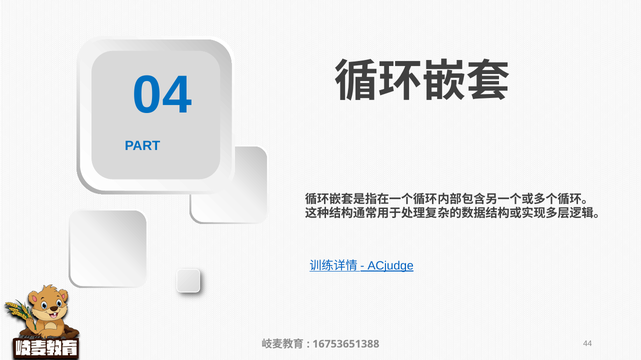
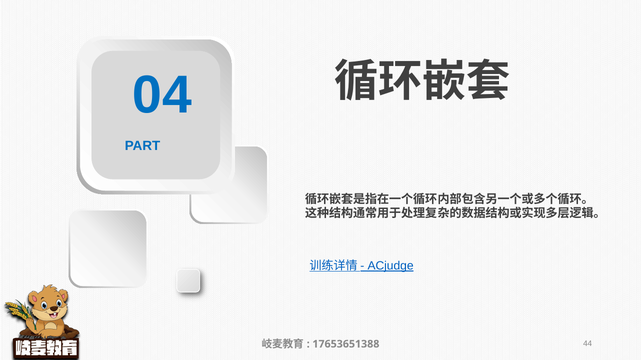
16753651388: 16753651388 -> 17653651388
